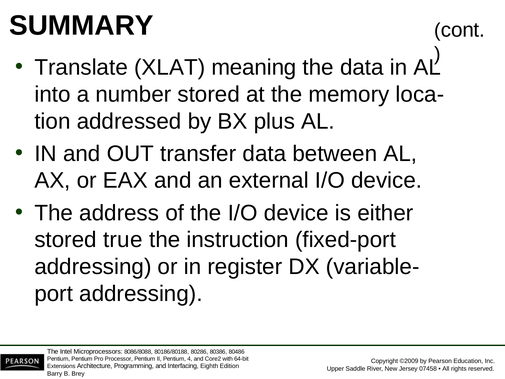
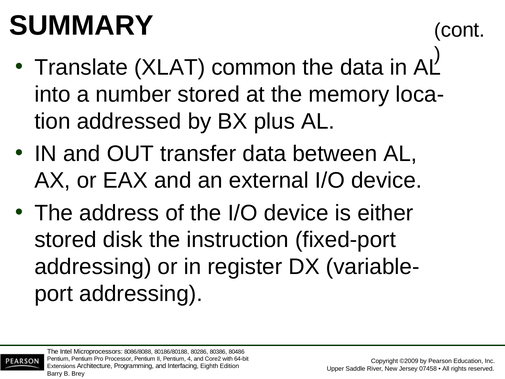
meaning: meaning -> common
true: true -> disk
